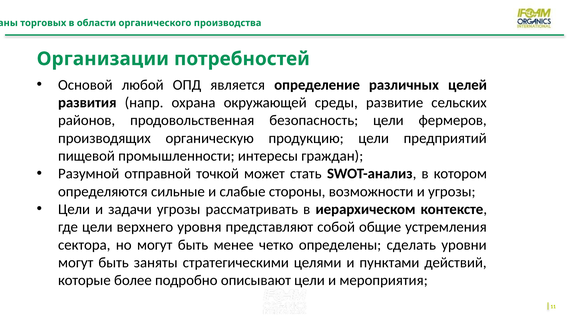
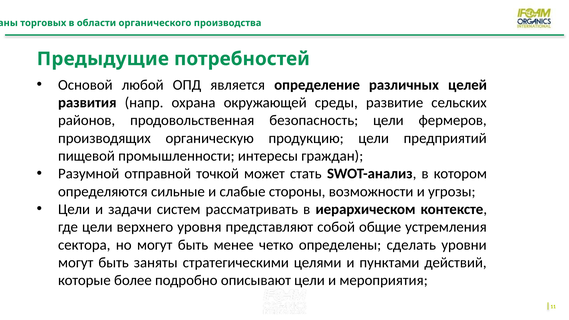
Организации: Организации -> Предыдущие
задачи угрозы: угрозы -> систем
